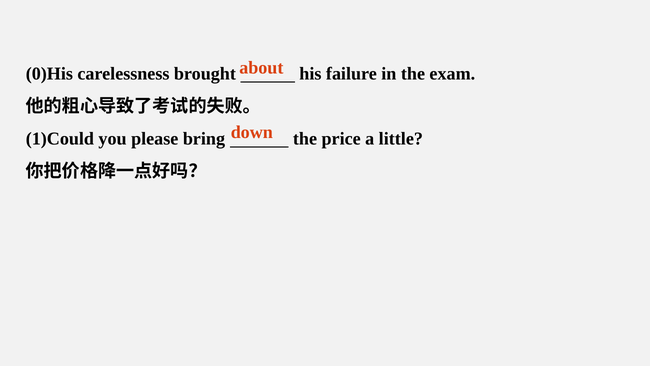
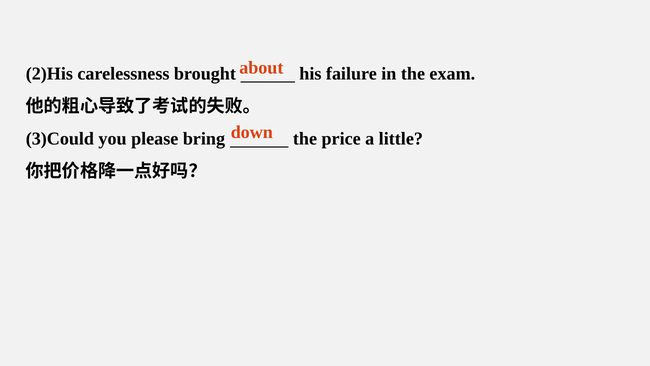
0)His: 0)His -> 2)His
1)Could: 1)Could -> 3)Could
